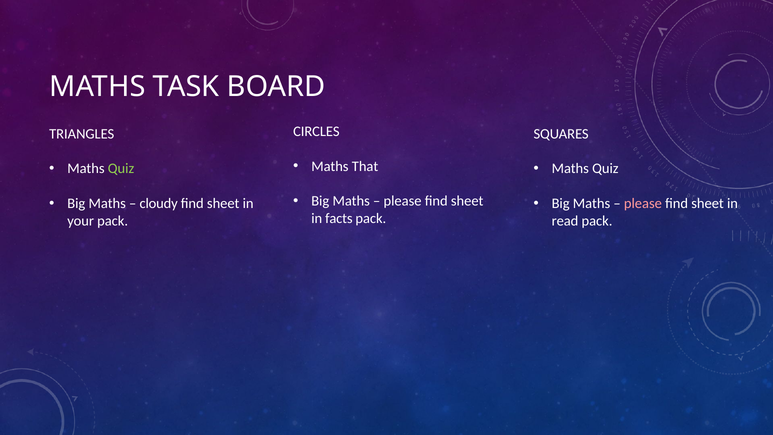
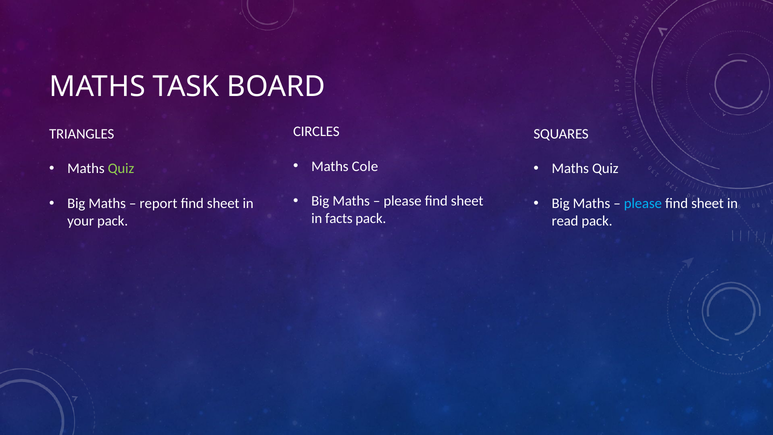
That: That -> Cole
cloudy: cloudy -> report
please at (643, 203) colour: pink -> light blue
